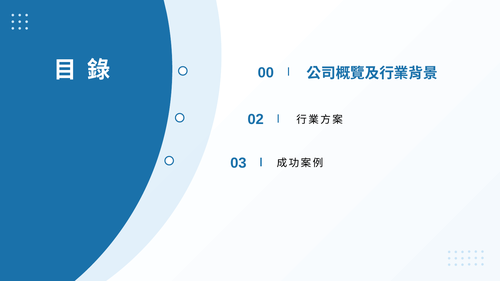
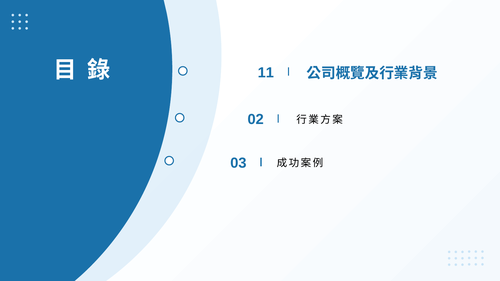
00: 00 -> 11
